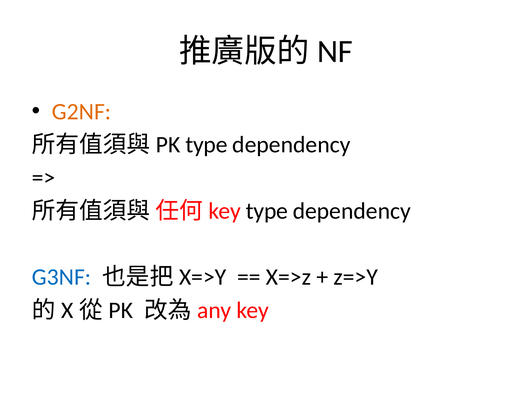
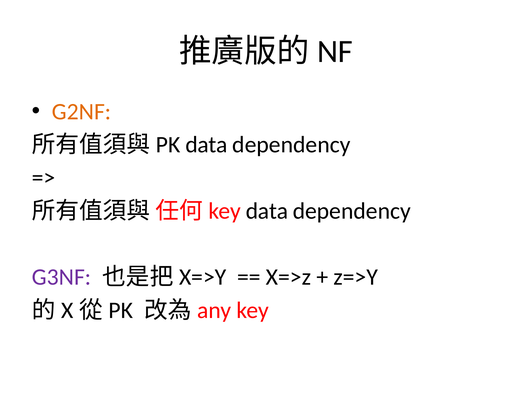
type at (207, 145): type -> data
type at (267, 211): type -> data
G3NF colour: blue -> purple
